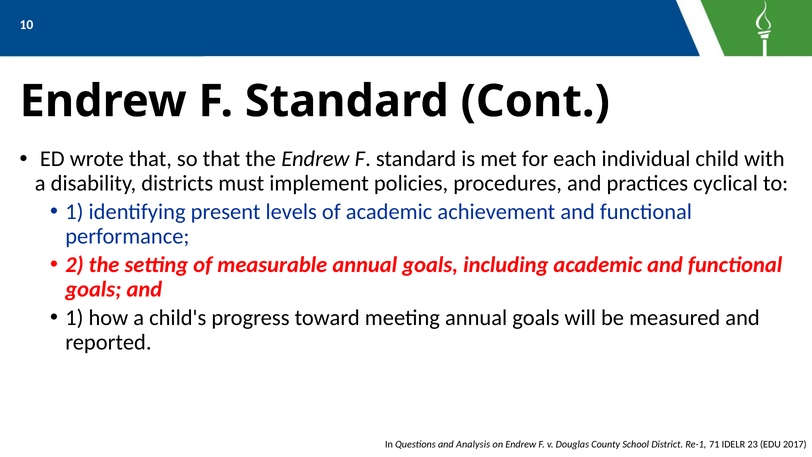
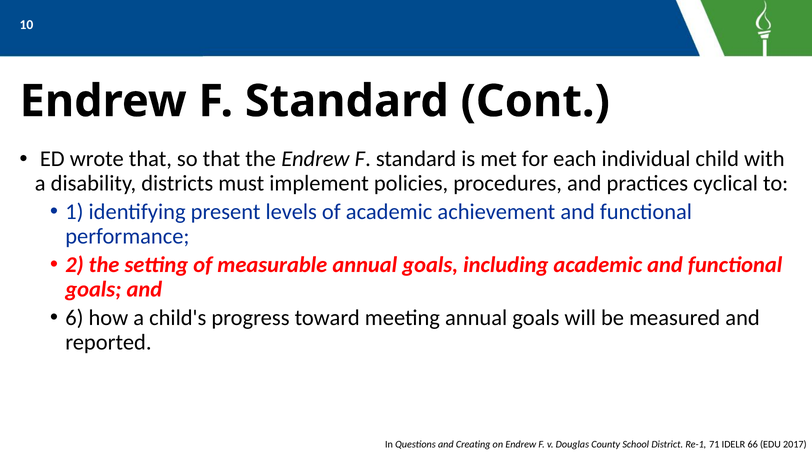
1 at (74, 318): 1 -> 6
Analysis: Analysis -> Creating
23: 23 -> 66
